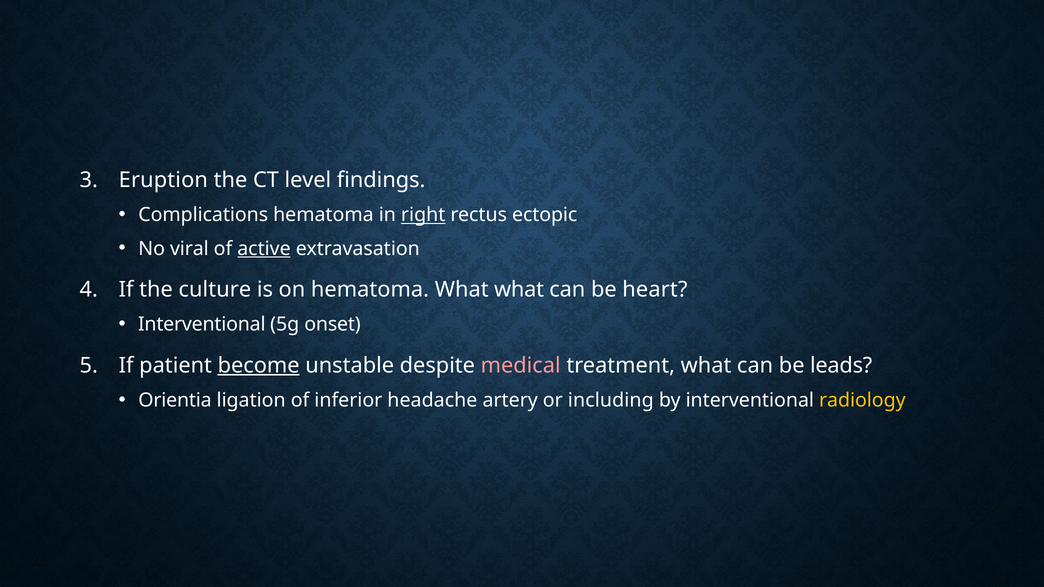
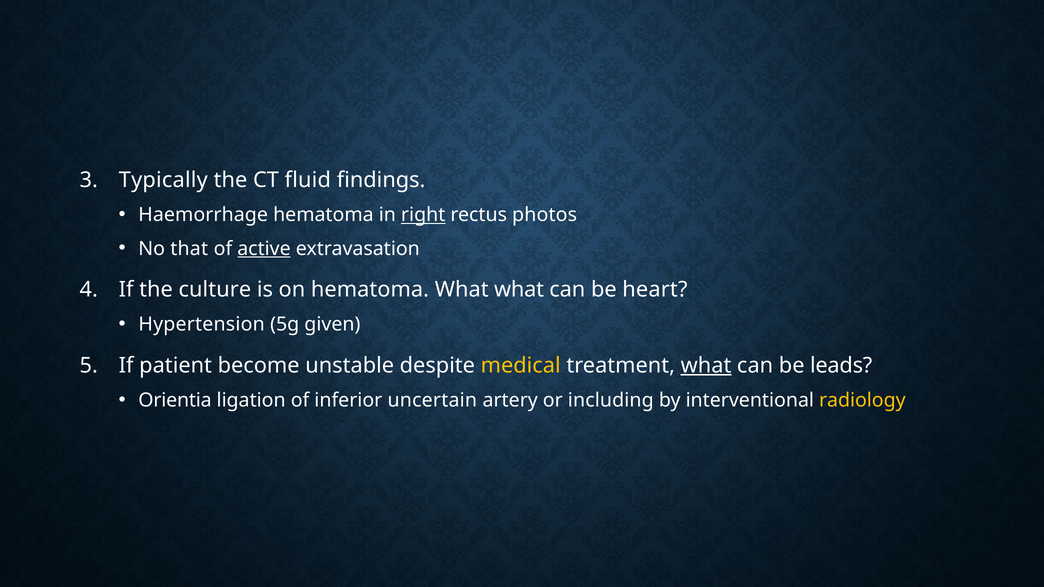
Eruption: Eruption -> Typically
level: level -> fluid
Complications: Complications -> Haemorrhage
ectopic: ectopic -> photos
viral: viral -> that
Interventional at (202, 324): Interventional -> Hypertension
onset: onset -> given
become underline: present -> none
medical colour: pink -> yellow
what at (706, 366) underline: none -> present
headache: headache -> uncertain
